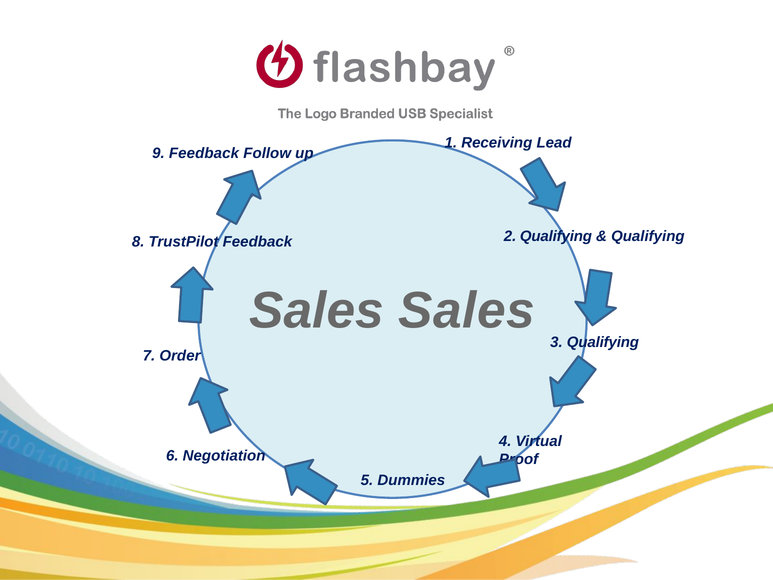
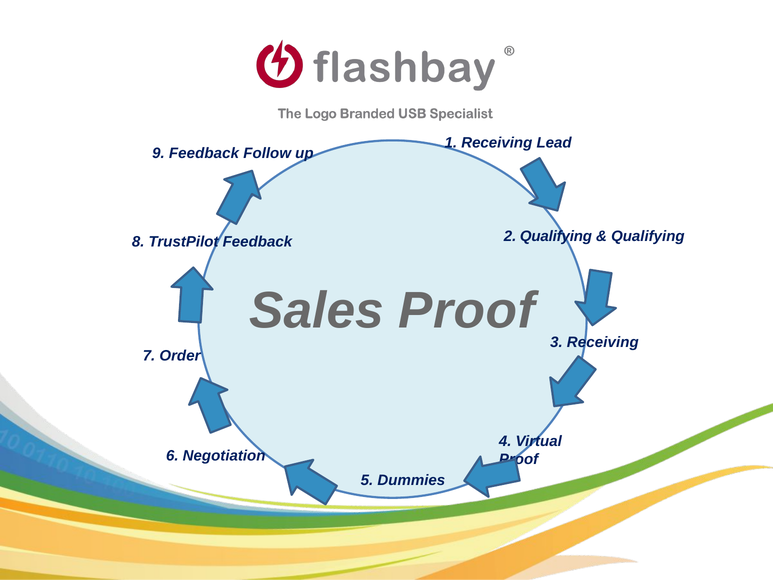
Sales Sales: Sales -> Proof
3 Qualifying: Qualifying -> Receiving
